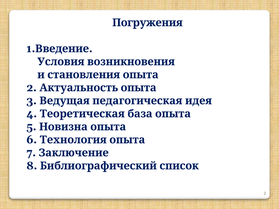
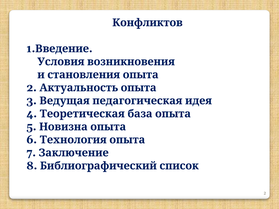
Погружения: Погружения -> Конфликтов
